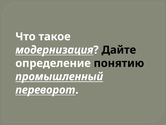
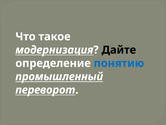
понятию colour: black -> blue
